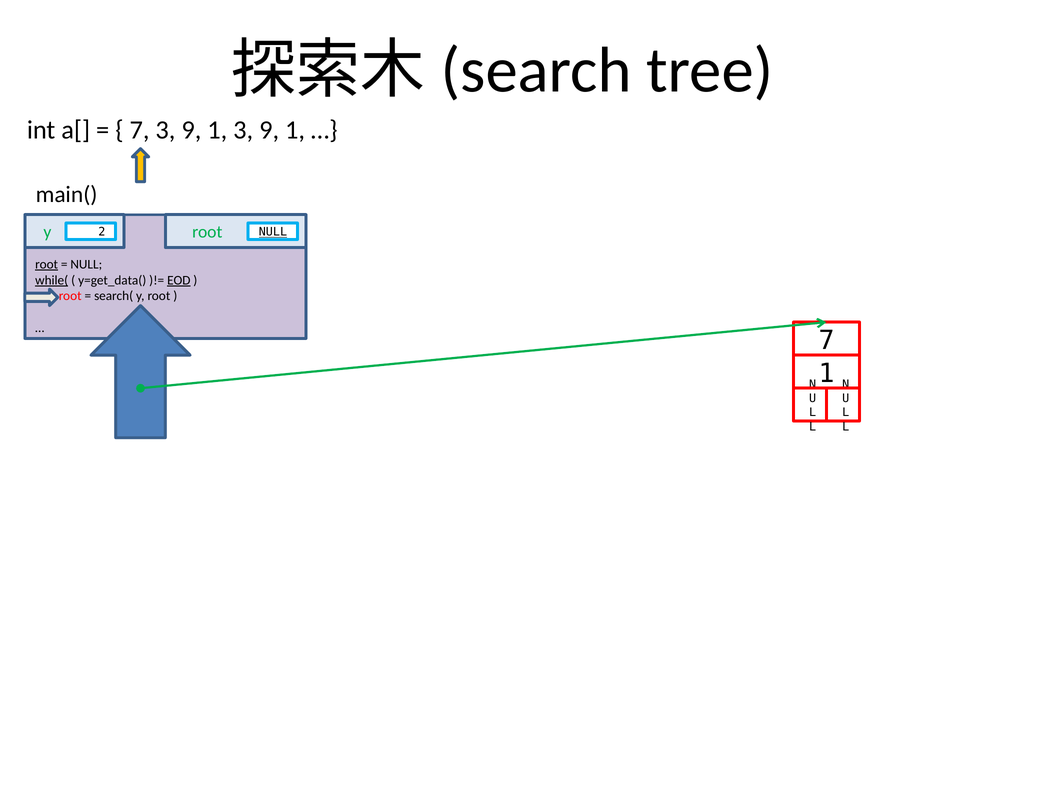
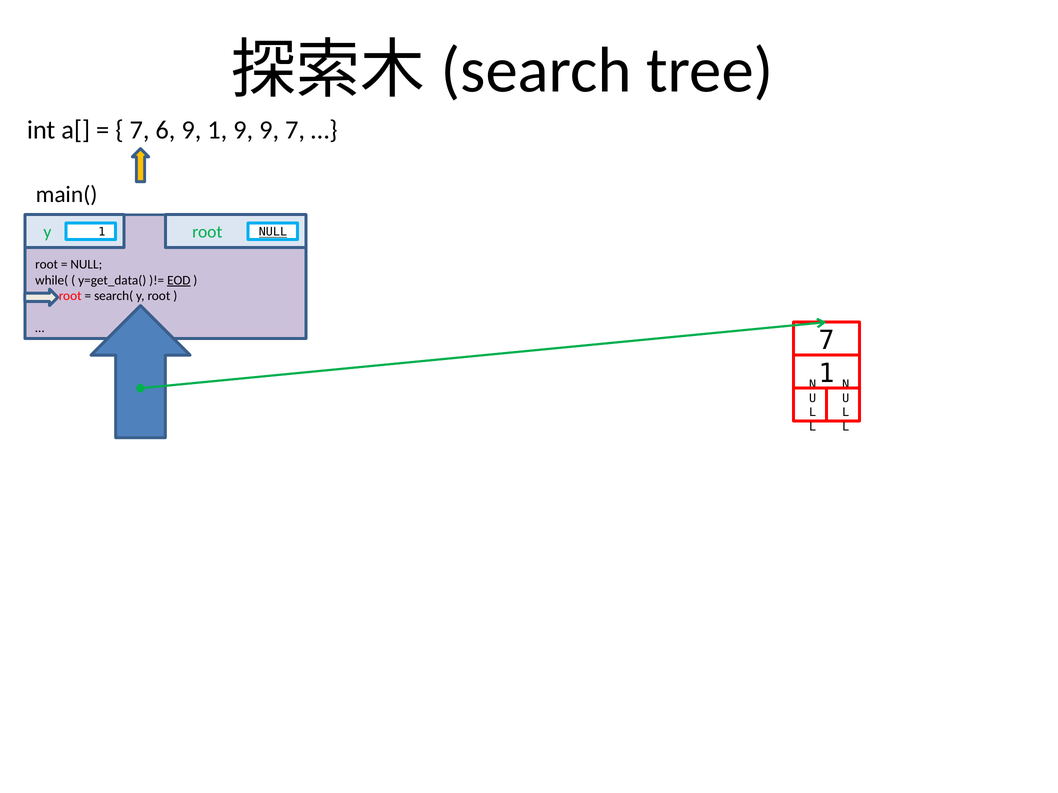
7 3: 3 -> 6
1 3: 3 -> 9
1 at (295, 130): 1 -> 7
y 2: 2 -> 1
root at (47, 264) underline: present -> none
while( underline: present -> none
